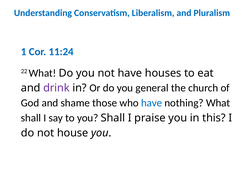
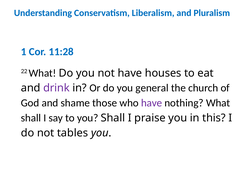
11:24: 11:24 -> 11:28
have at (152, 103) colour: blue -> purple
house: house -> tables
